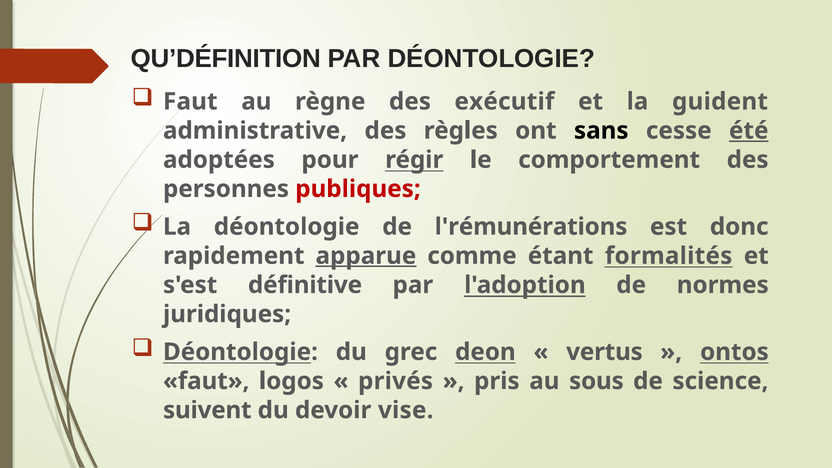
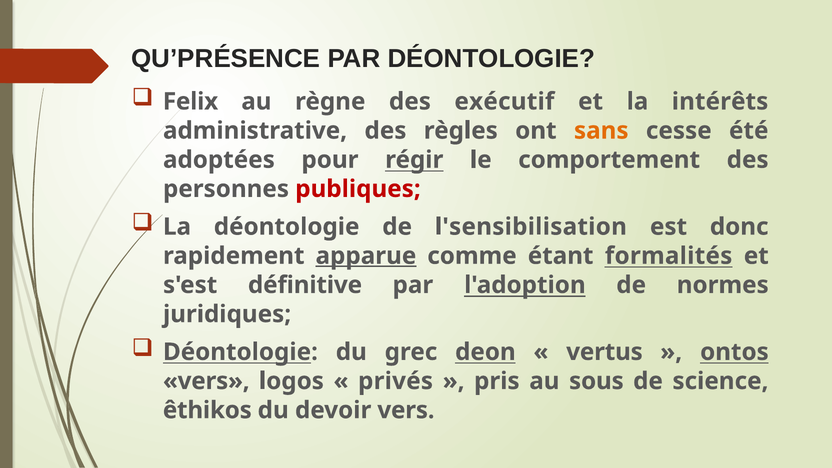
QU’DÉFINITION: QU’DÉFINITION -> QU’PRÉSENCE
Faut at (190, 102): Faut -> Felix
guident: guident -> intérêts
sans colour: black -> orange
été underline: present -> none
l'rémunérations: l'rémunérations -> l'sensibilisation
faut at (206, 381): faut -> vers
suivent: suivent -> êthikos
devoir vise: vise -> vers
